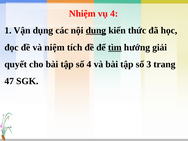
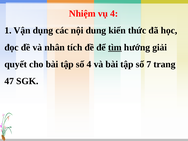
dung underline: present -> none
niệm: niệm -> nhân
3: 3 -> 7
